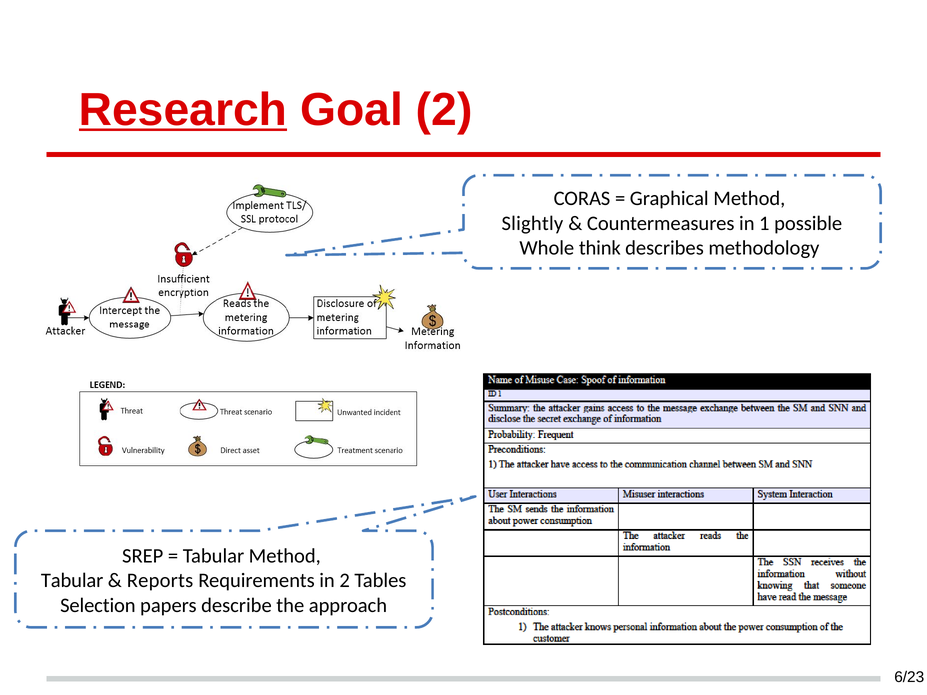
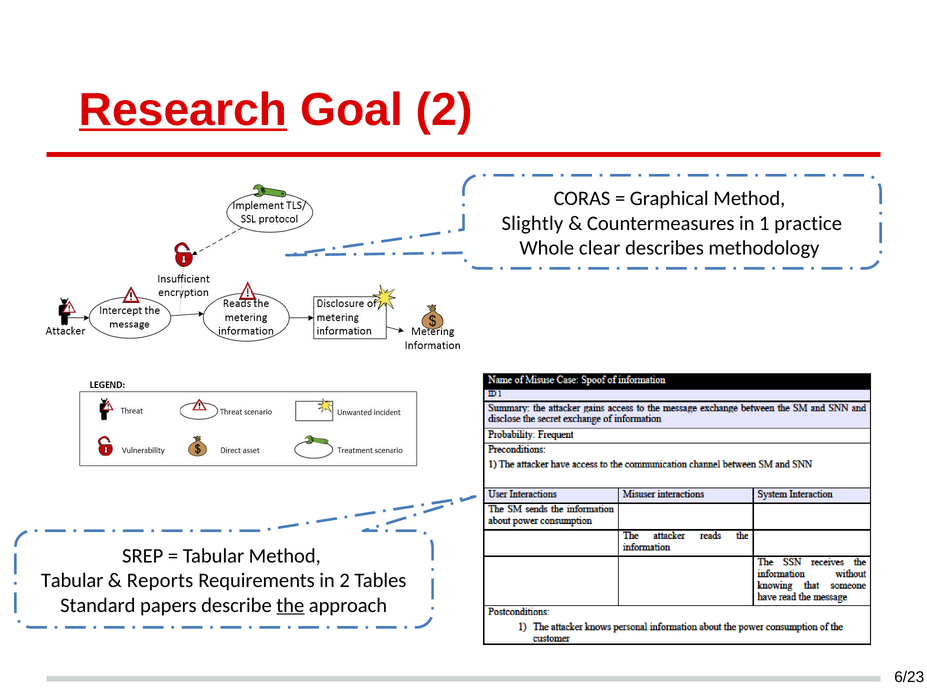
possible: possible -> practice
think: think -> clear
Selection: Selection -> Standard
the underline: none -> present
